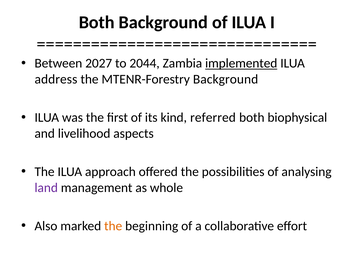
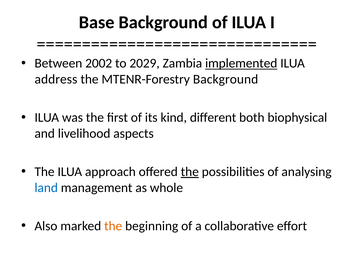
Both at (97, 22): Both -> Base
2027: 2027 -> 2002
2044: 2044 -> 2029
referred: referred -> different
the at (190, 171) underline: none -> present
land colour: purple -> blue
